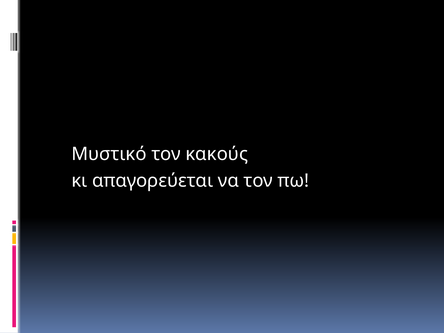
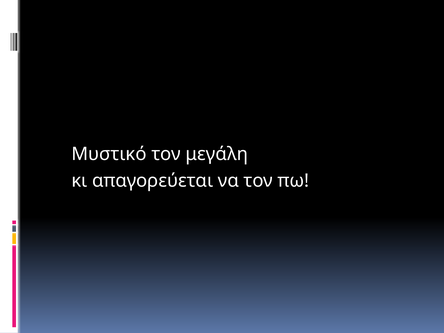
κακούς: κακούς -> μεγάλη
